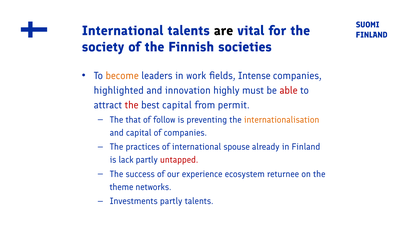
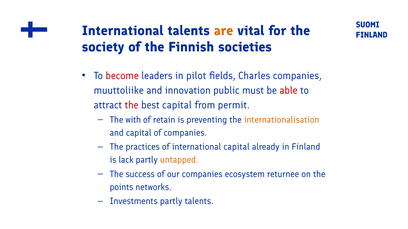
are colour: black -> orange
become colour: orange -> red
work: work -> pilot
Intense: Intense -> Charles
highlighted: highlighted -> muuttoliike
highly: highly -> public
that: that -> with
follow: follow -> retain
international spouse: spouse -> capital
untapped colour: red -> orange
our experience: experience -> companies
theme: theme -> points
